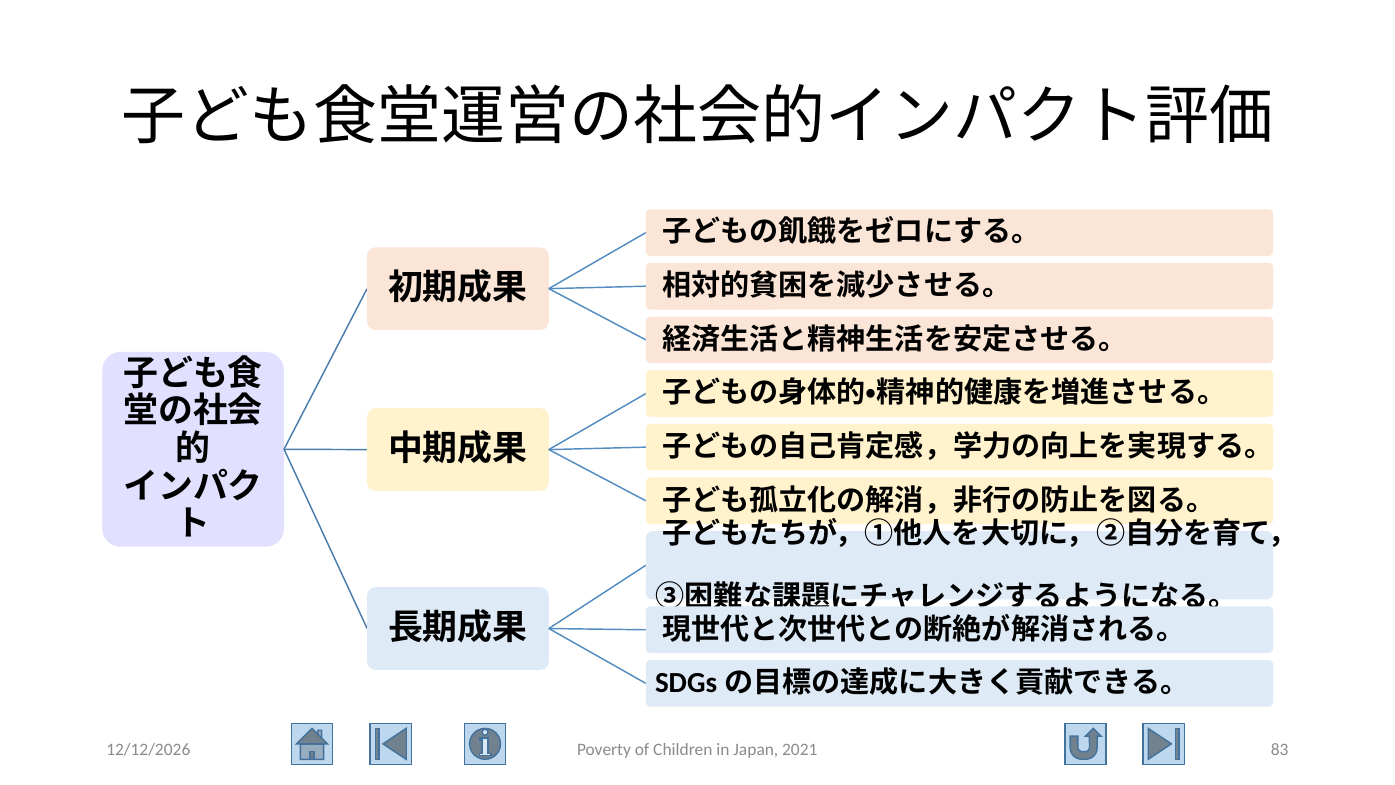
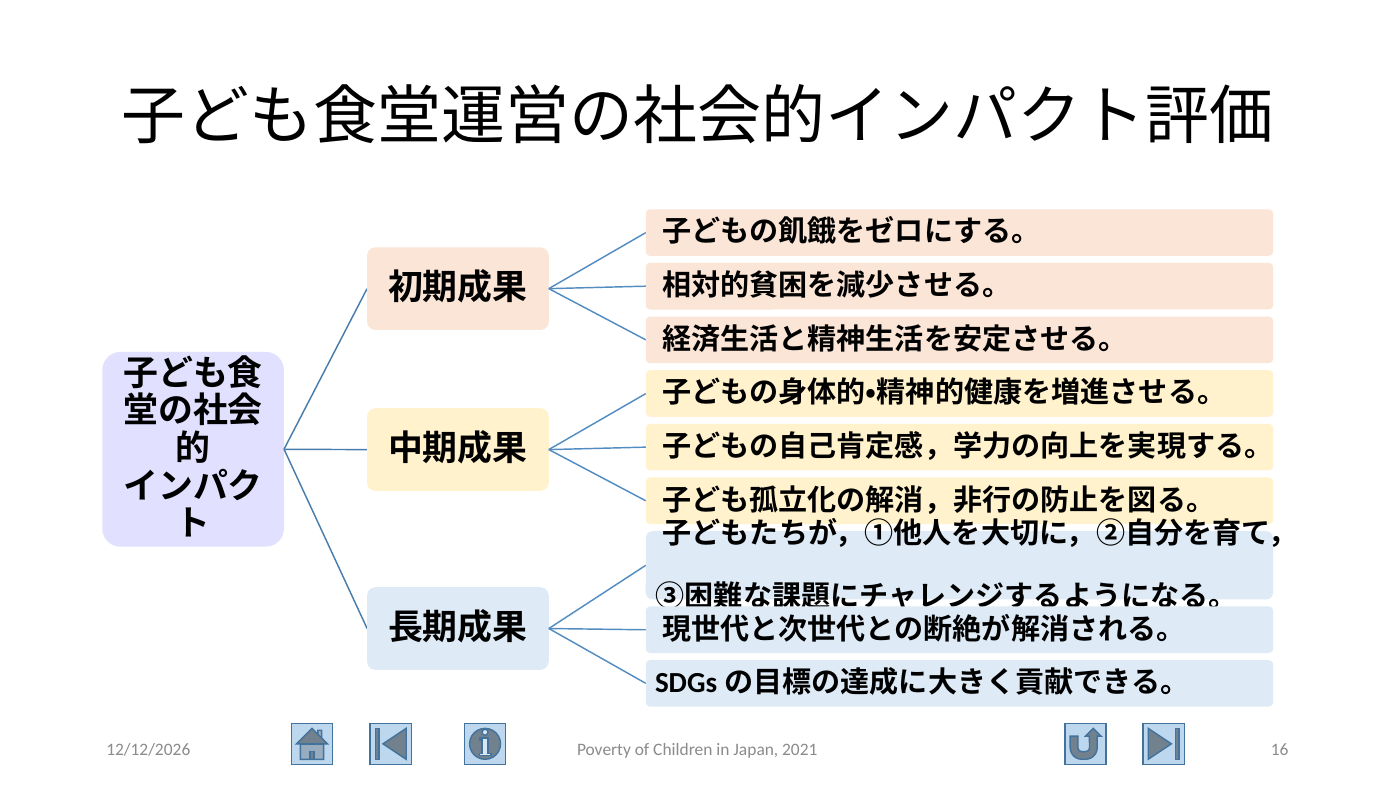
83: 83 -> 16
